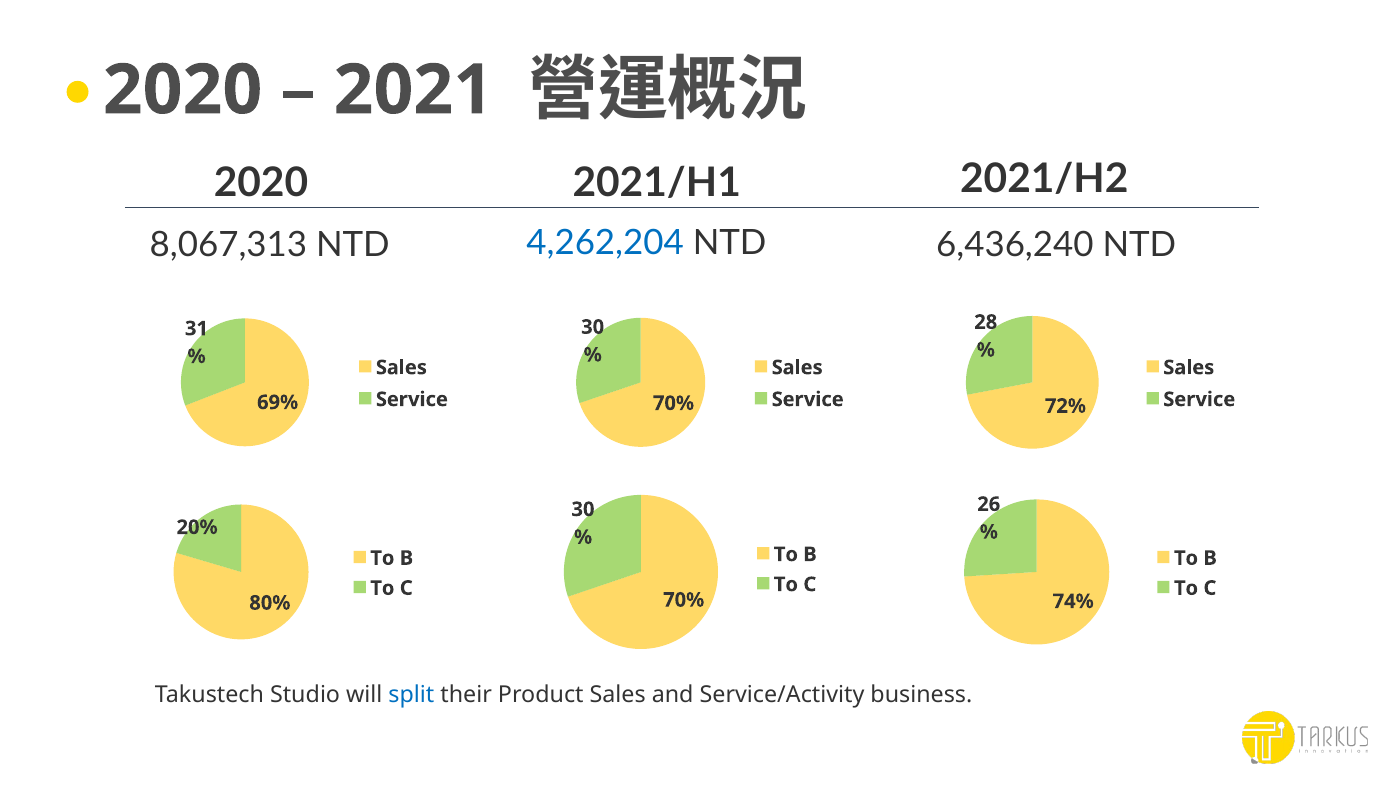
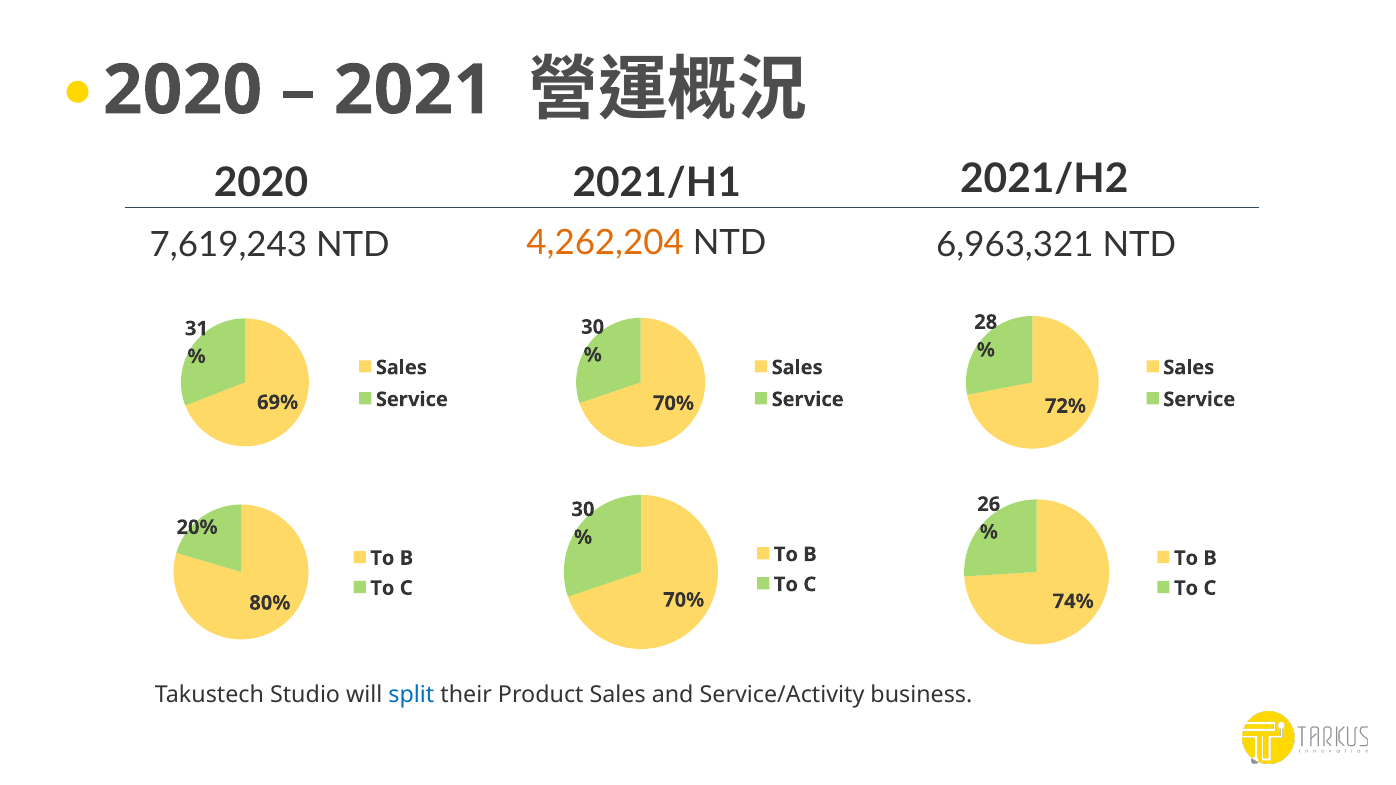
8,067,313: 8,067,313 -> 7,619,243
4,262,204 colour: blue -> orange
6,436,240: 6,436,240 -> 6,963,321
